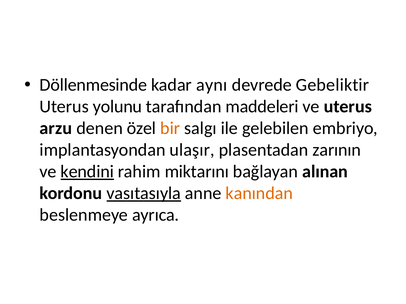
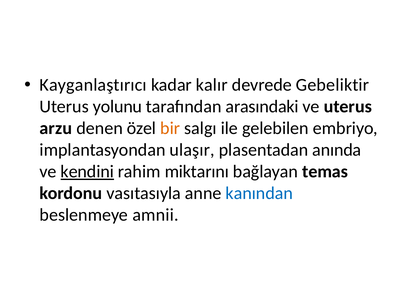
Döllenmesinde: Döllenmesinde -> Kayganlaştırıcı
aynı: aynı -> kalır
maddeleri: maddeleri -> arasındaki
zarının: zarının -> anında
alınan: alınan -> temas
vasıtasıyla underline: present -> none
kanından colour: orange -> blue
ayrıca: ayrıca -> amnii
